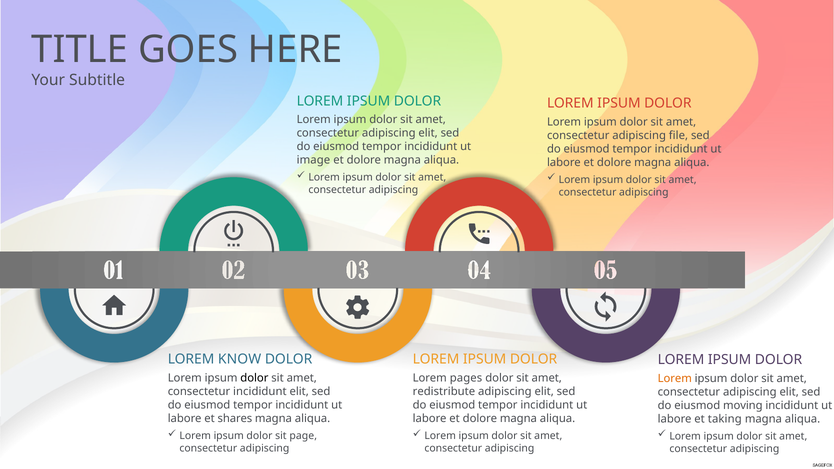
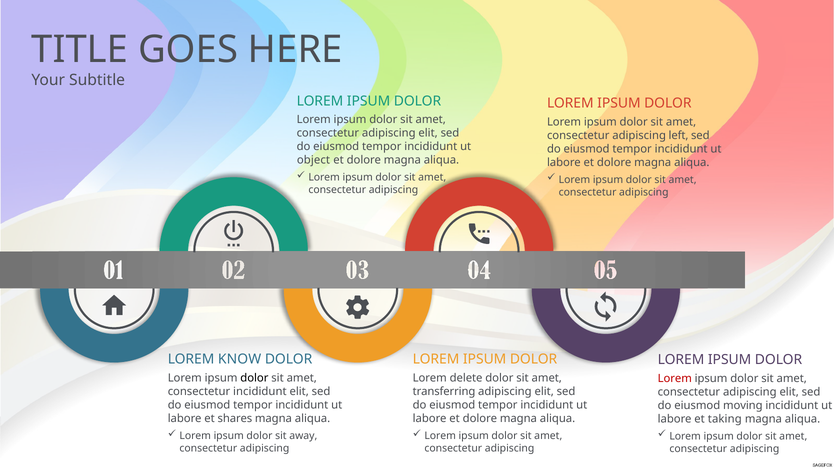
file: file -> left
image: image -> object
pages: pages -> delete
Lorem at (675, 378) colour: orange -> red
redistribute: redistribute -> transferring
page: page -> away
